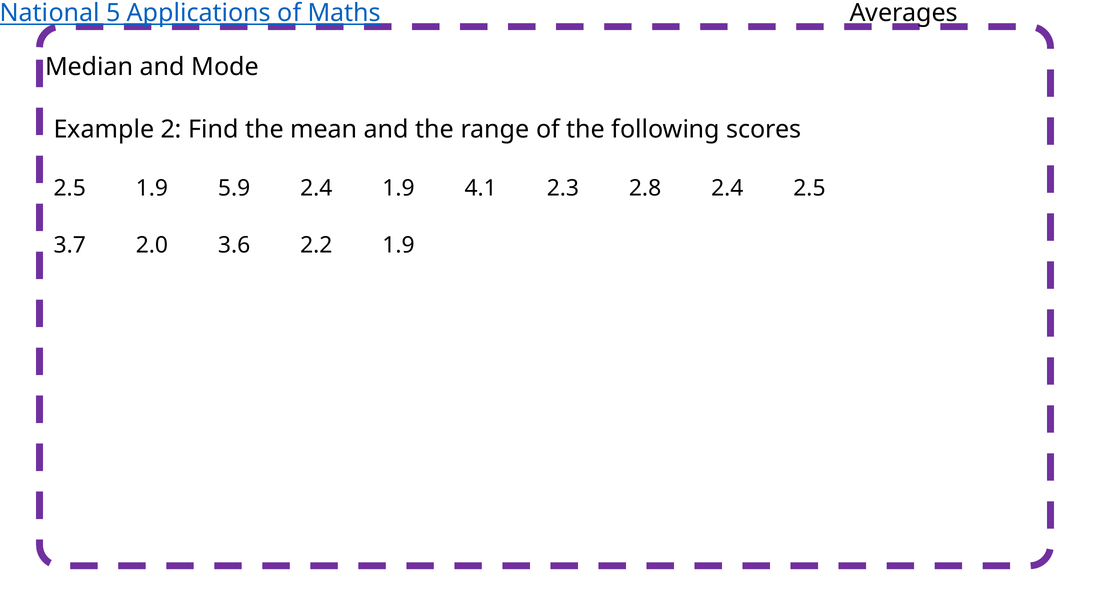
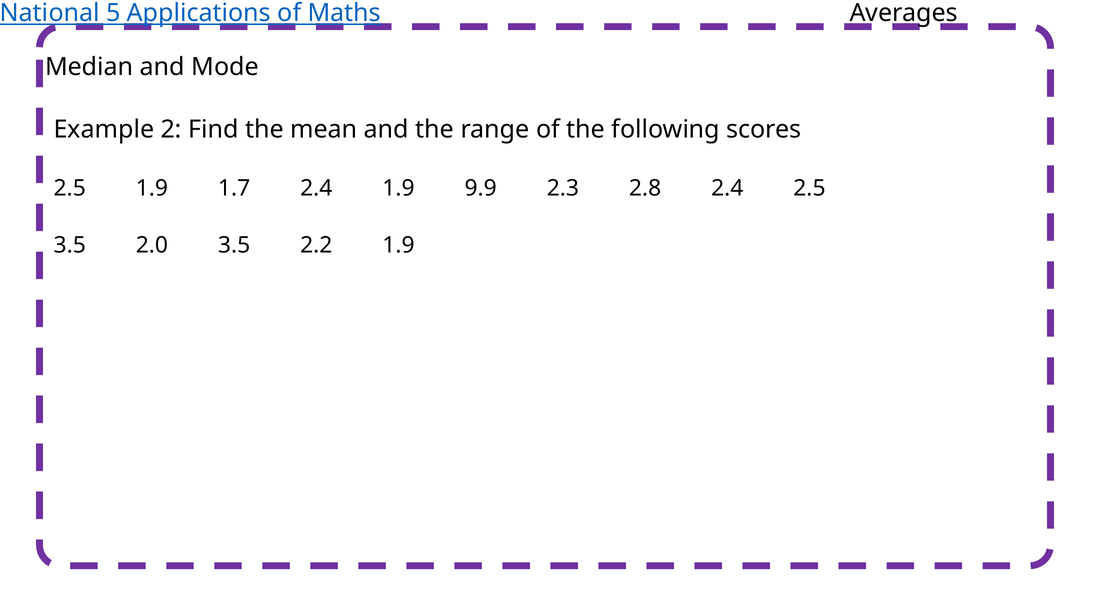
5.9: 5.9 -> 1.7
4.1: 4.1 -> 9.9
3.7 at (70, 246): 3.7 -> 3.5
2.0 3.6: 3.6 -> 3.5
